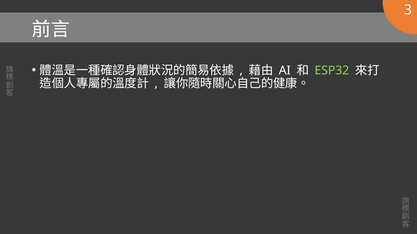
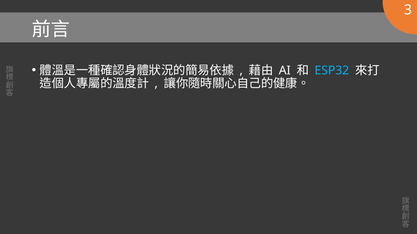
ESP32 colour: light green -> light blue
